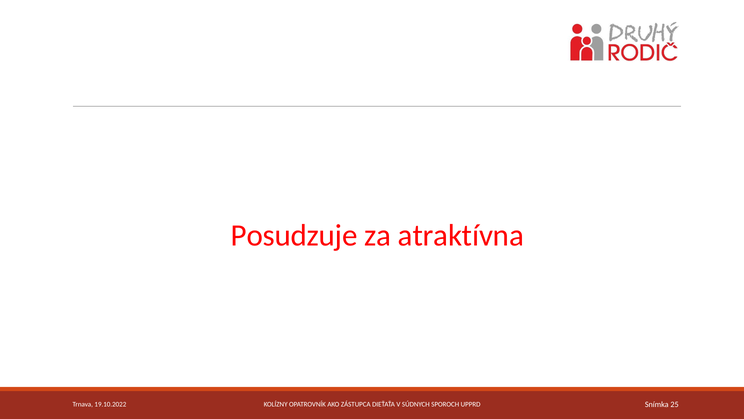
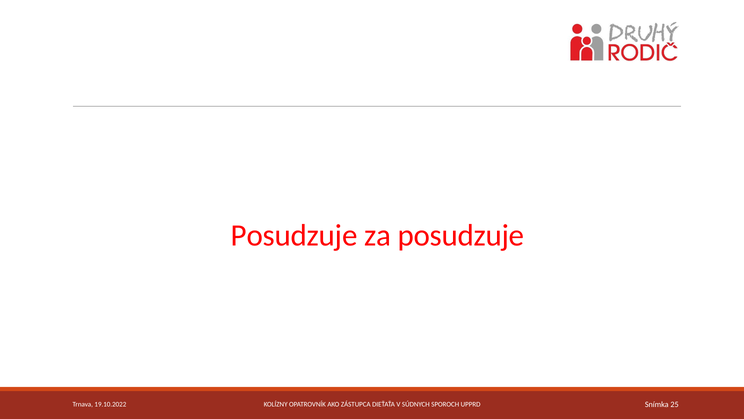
za atraktívna: atraktívna -> posudzuje
